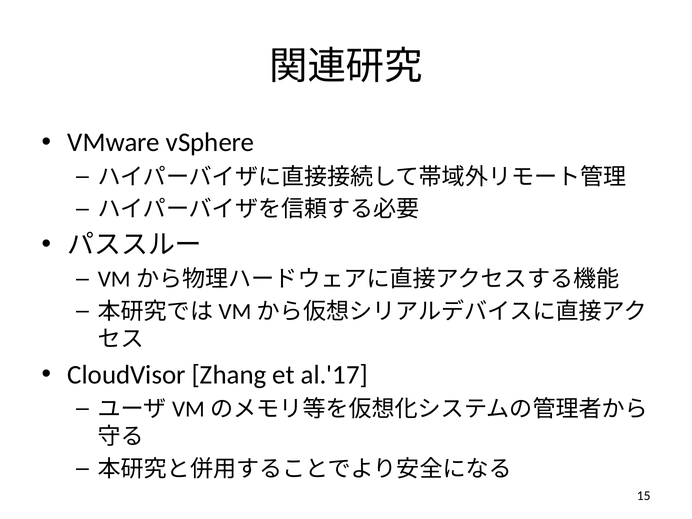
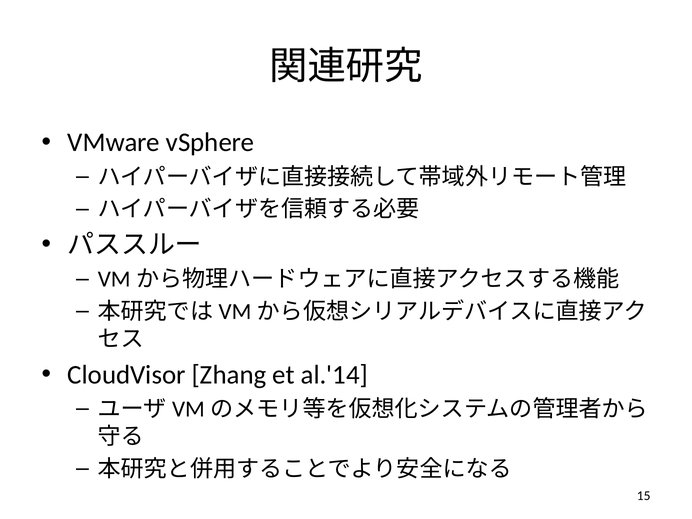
al.'17: al.'17 -> al.'14
